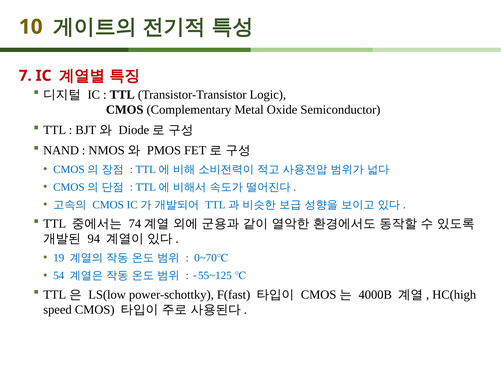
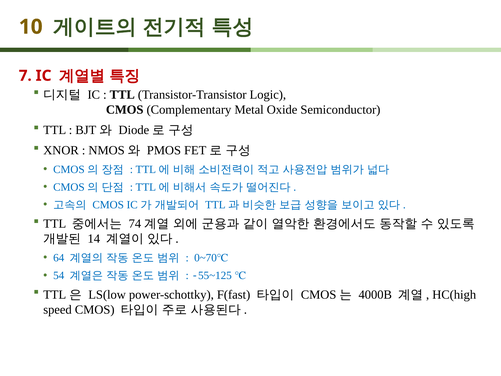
NAND: NAND -> XNOR
94: 94 -> 14
19: 19 -> 64
